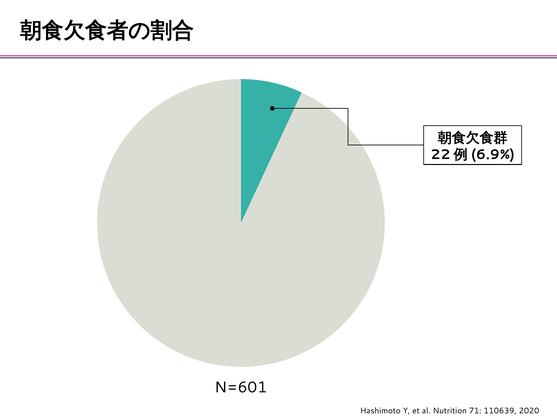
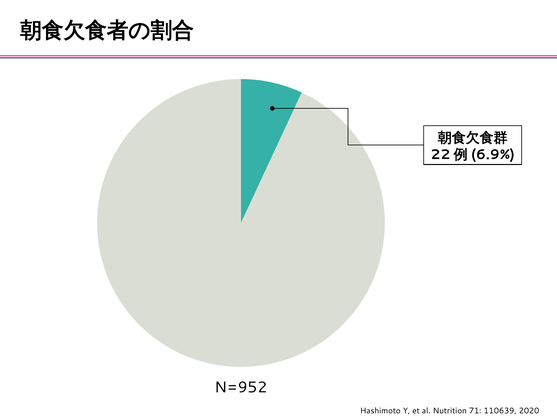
N=601: N=601 -> N=952
